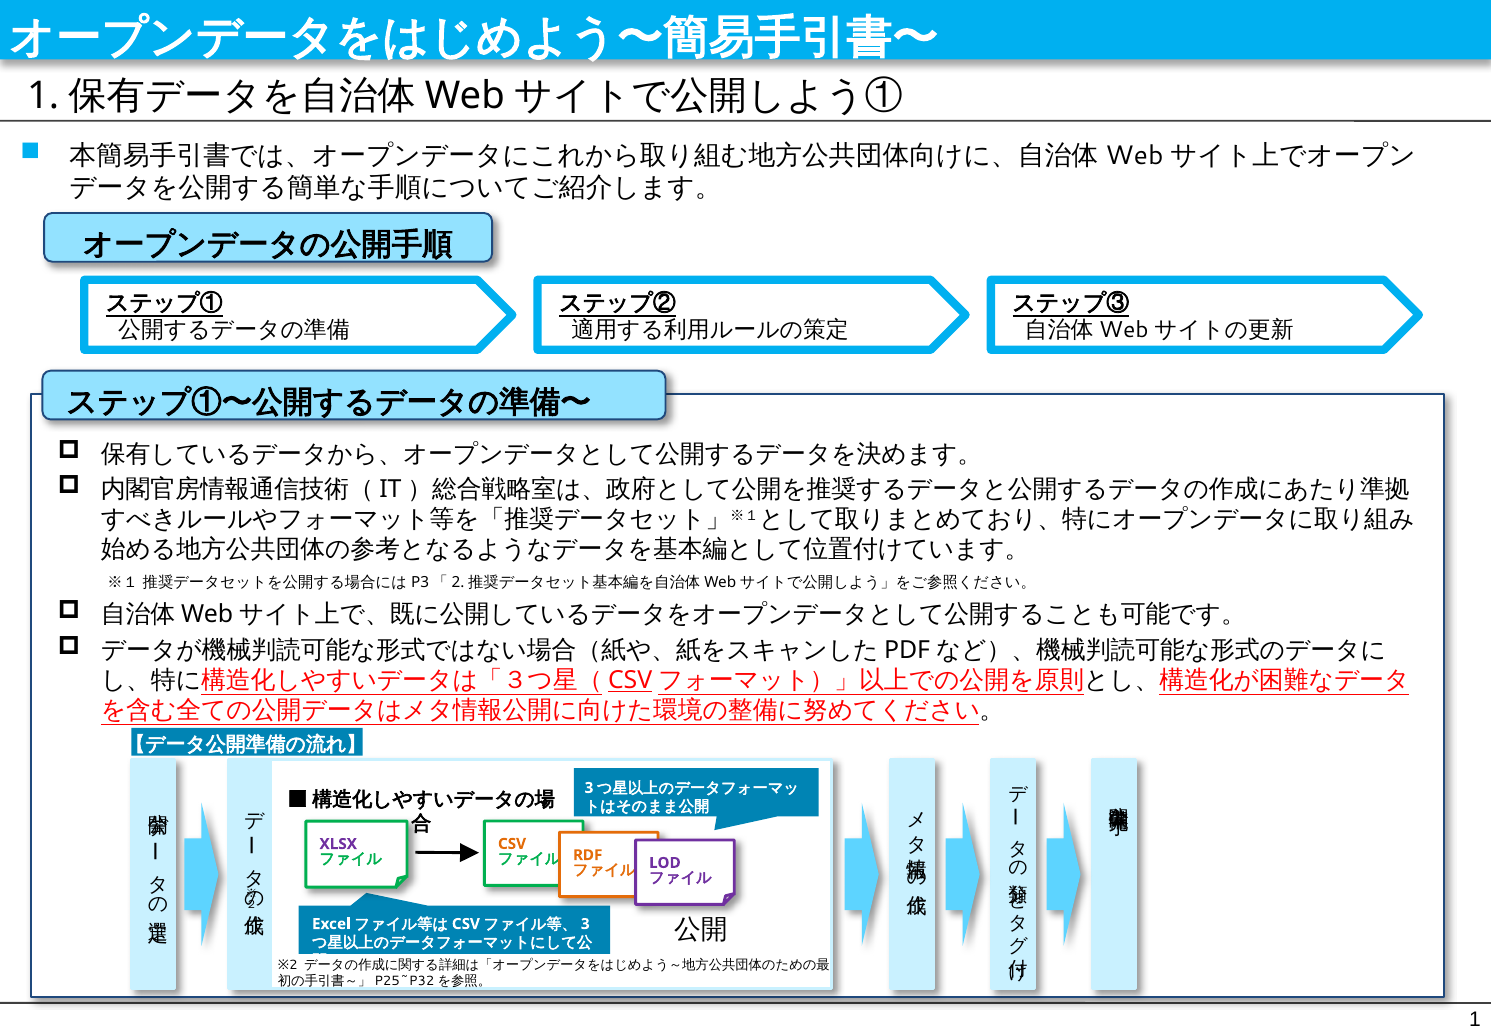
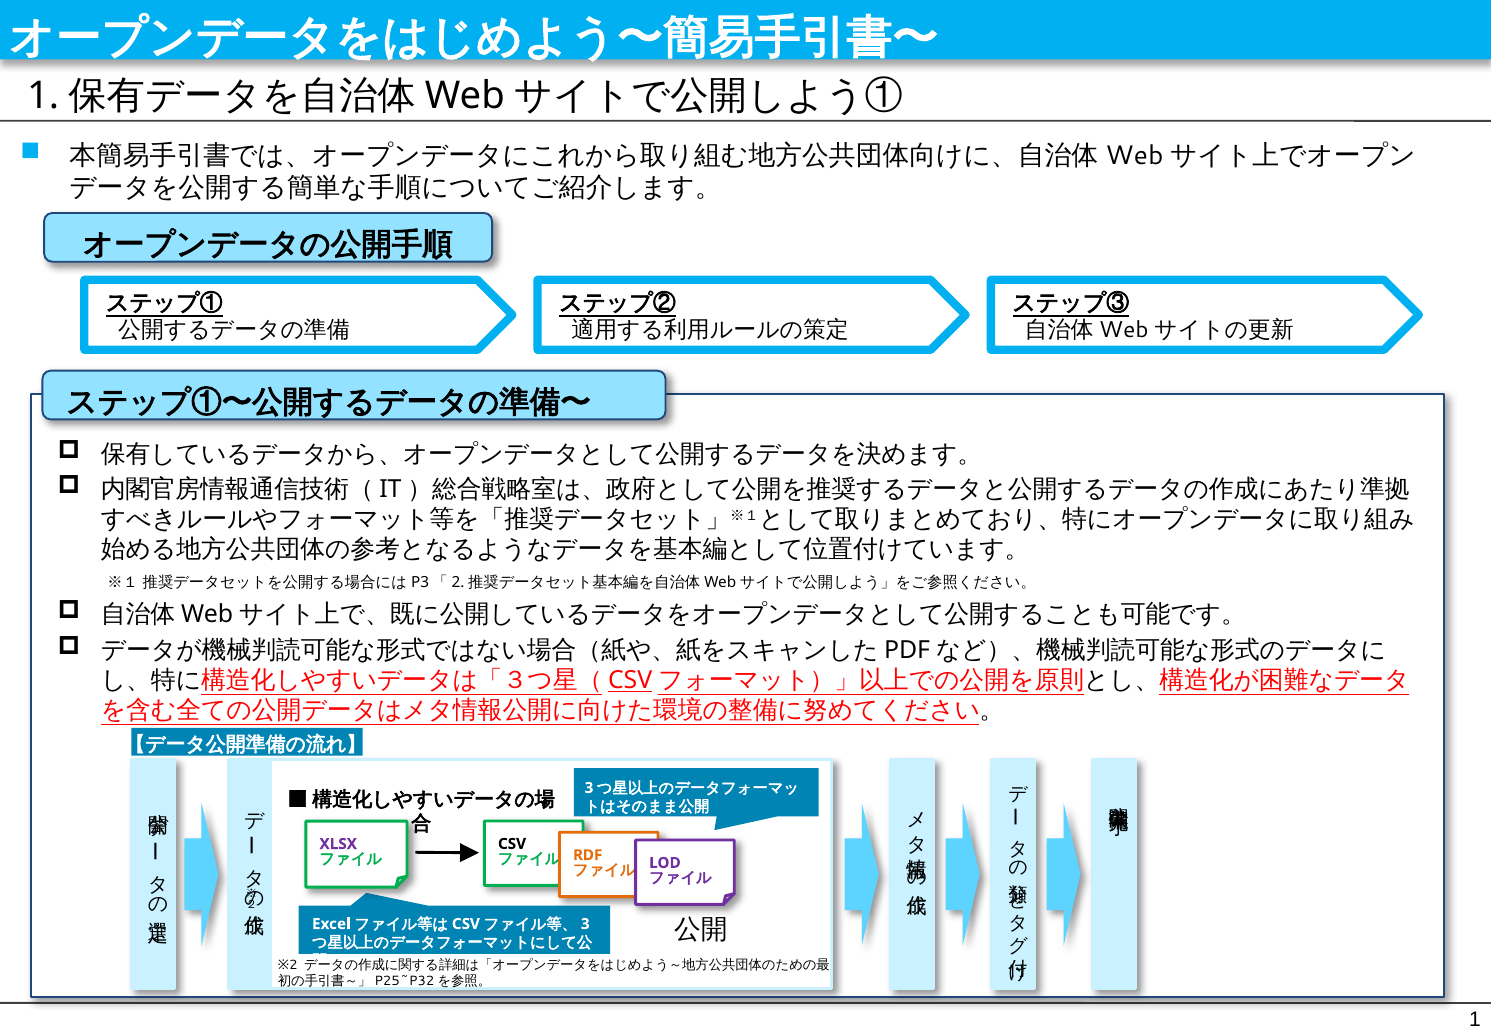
CSV colour: orange -> black
